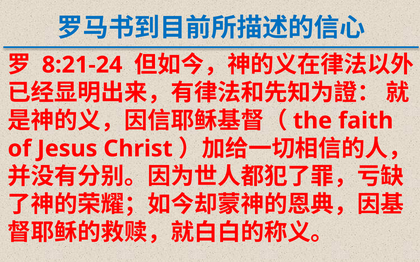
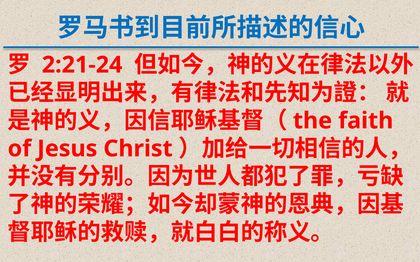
8:21-24: 8:21-24 -> 2:21-24
